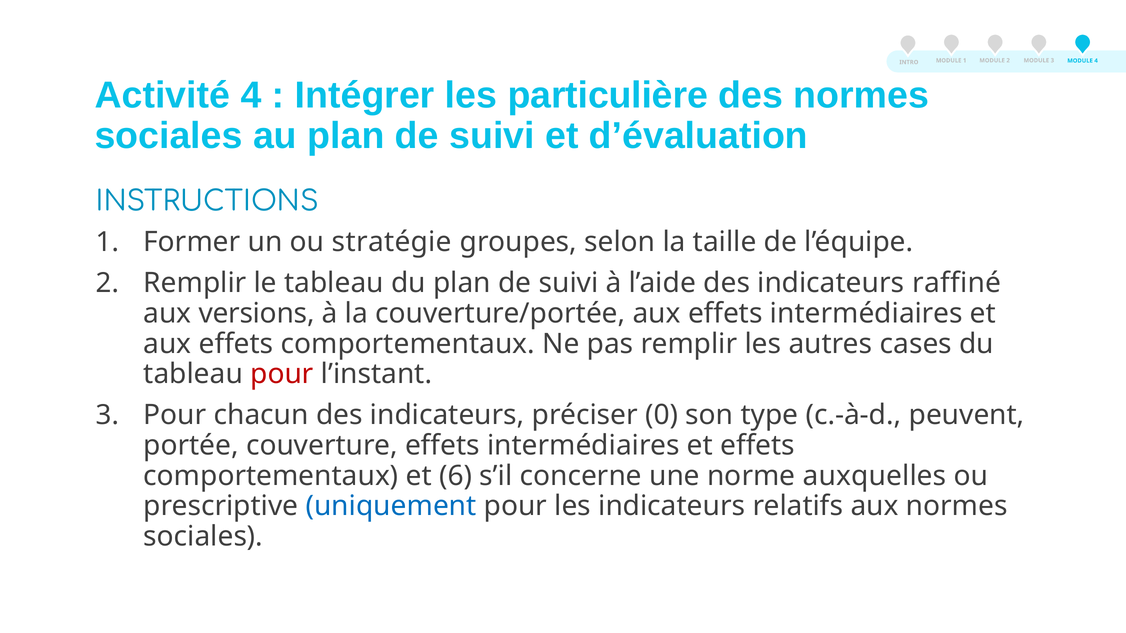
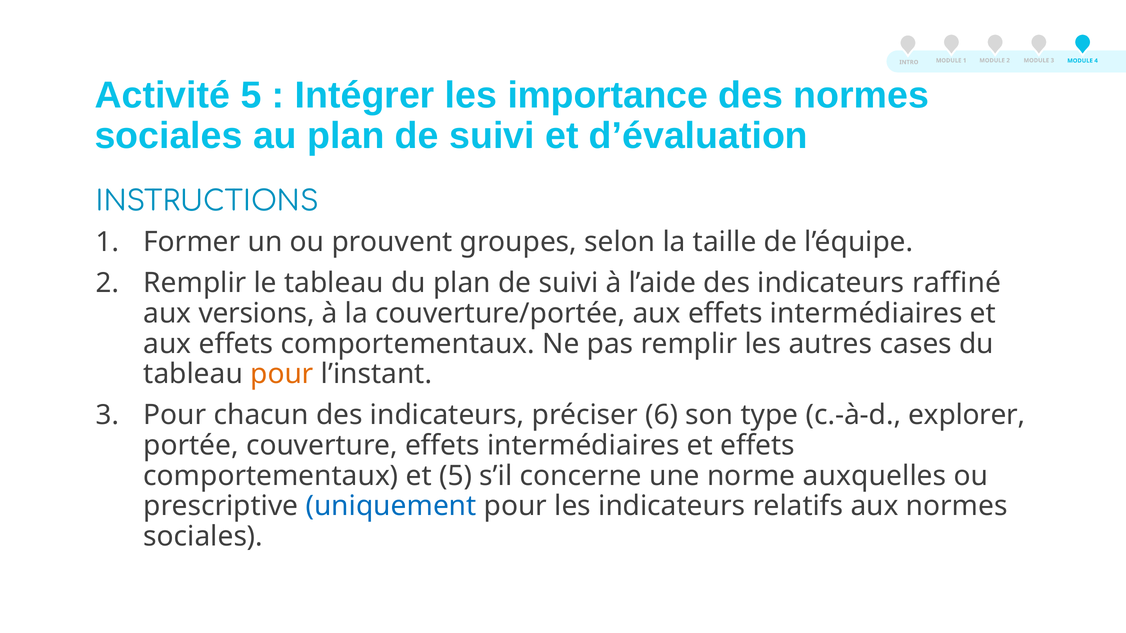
Activité 4: 4 -> 5
particulière: particulière -> importance
stratégie: stratégie -> prouvent
pour at (282, 374) colour: red -> orange
0: 0 -> 6
peuvent: peuvent -> explorer
et 6: 6 -> 5
